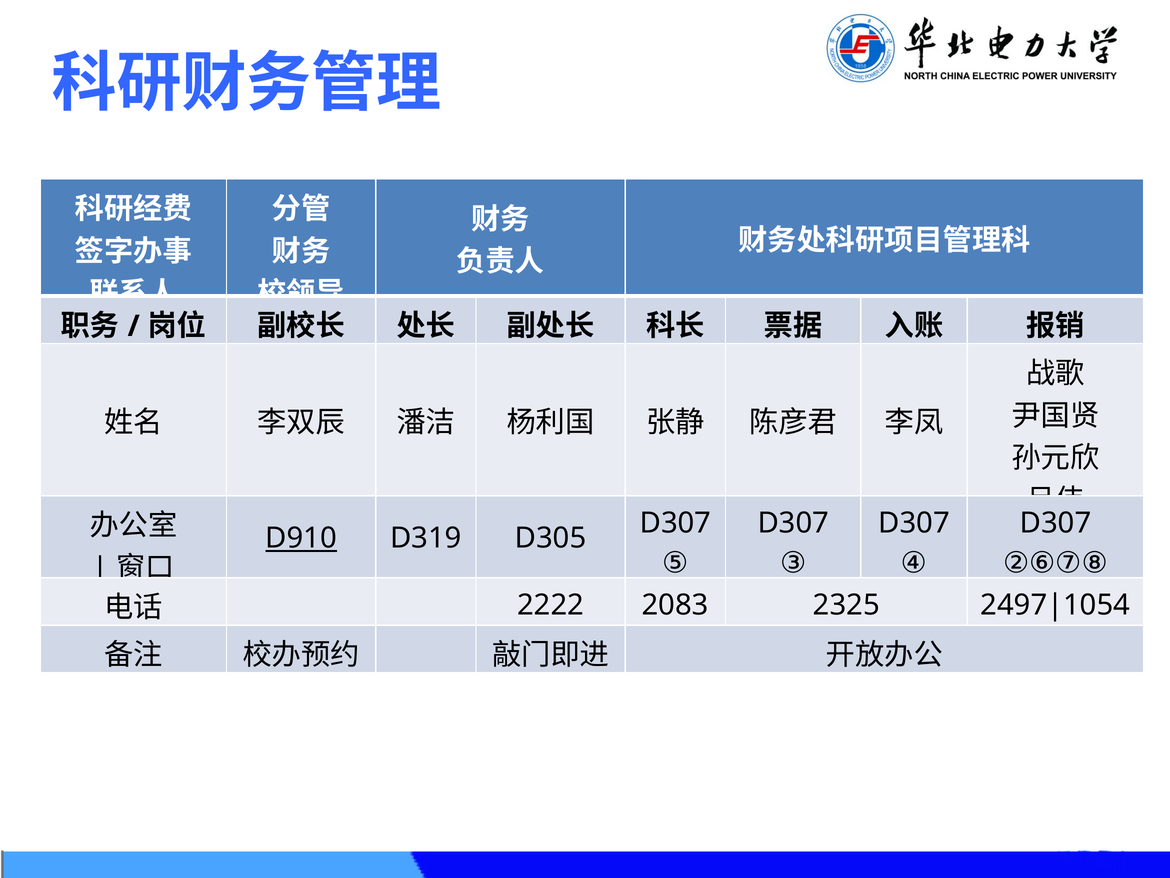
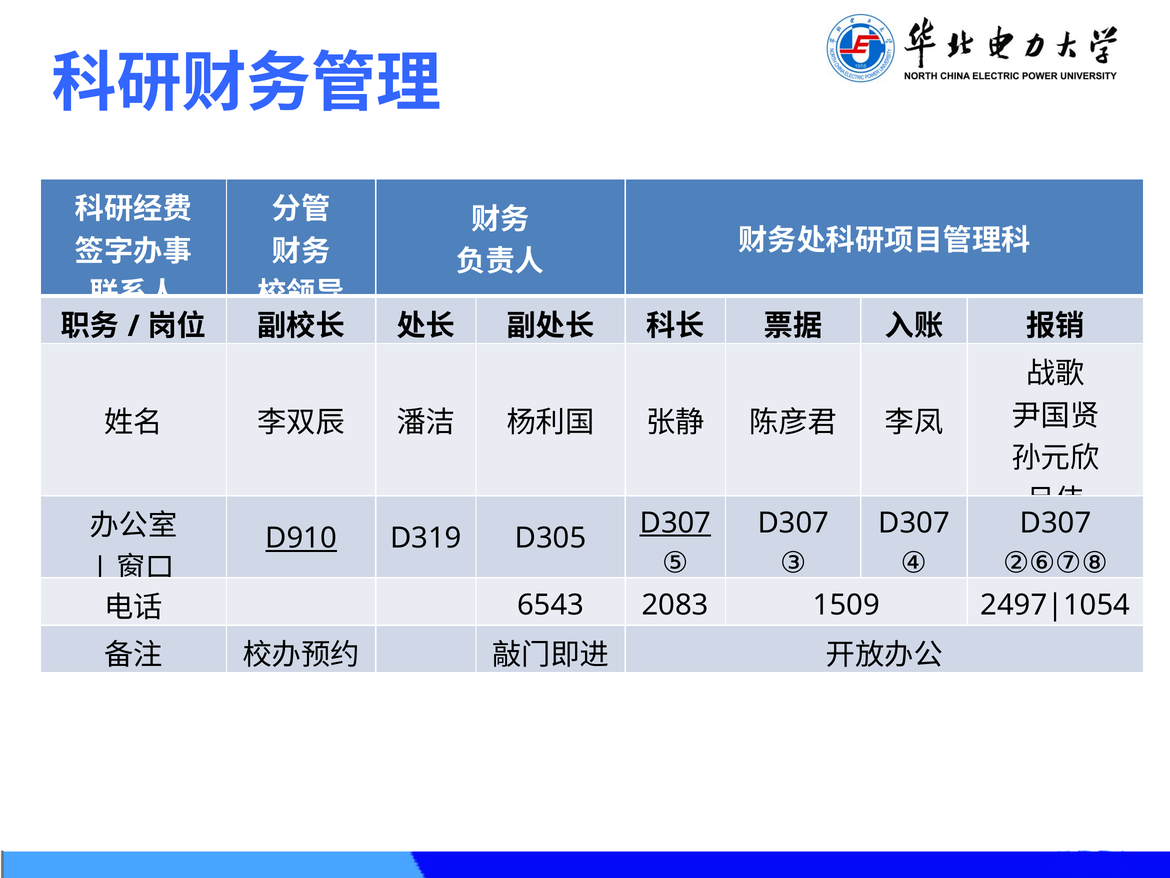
D307 at (675, 523) underline: none -> present
2222: 2222 -> 6543
2325: 2325 -> 1509
